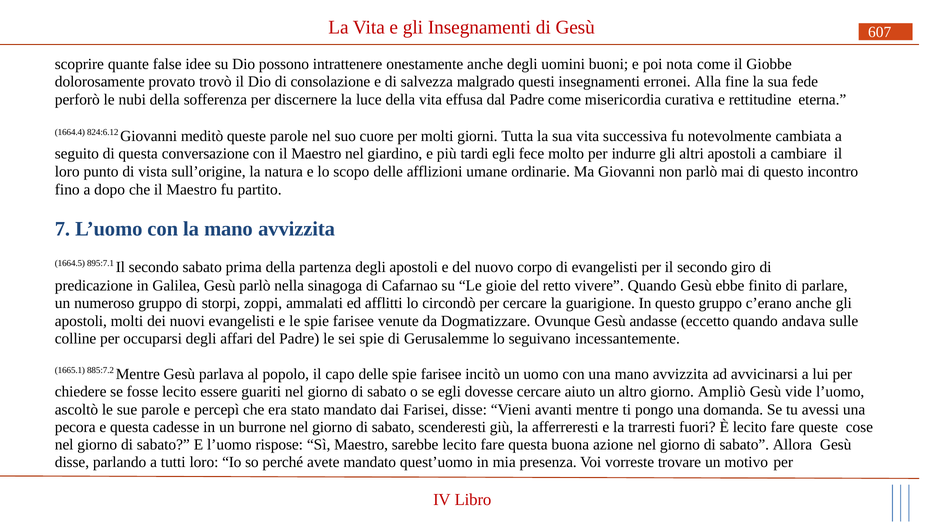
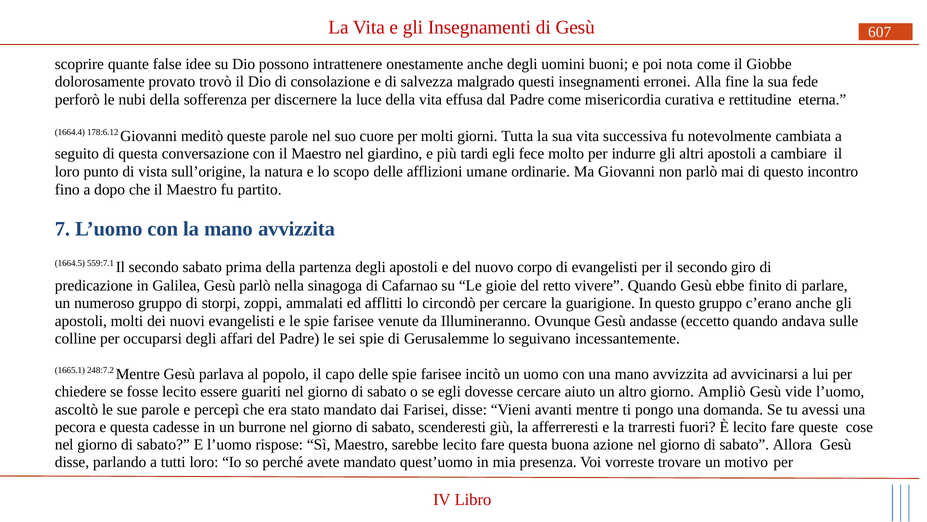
824:6.12: 824:6.12 -> 178:6.12
895:7.1: 895:7.1 -> 559:7.1
Dogmatizzare: Dogmatizzare -> Illumineranno
885:7.2: 885:7.2 -> 248:7.2
